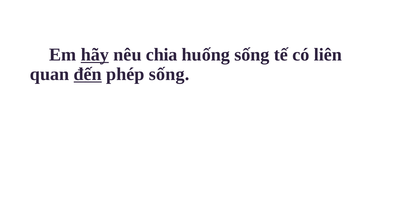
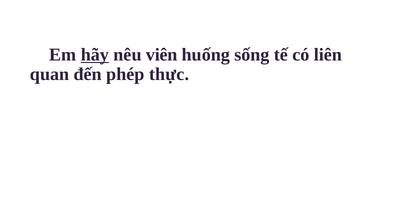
chia: chia -> viên
đến underline: present -> none
phép sống: sống -> thực
